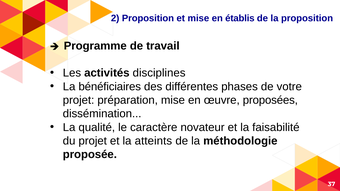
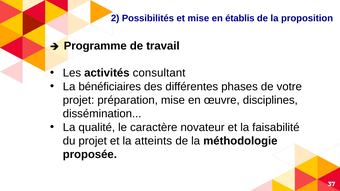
2 Proposition: Proposition -> Possibilités
disciplines: disciplines -> consultant
proposées: proposées -> disciplines
